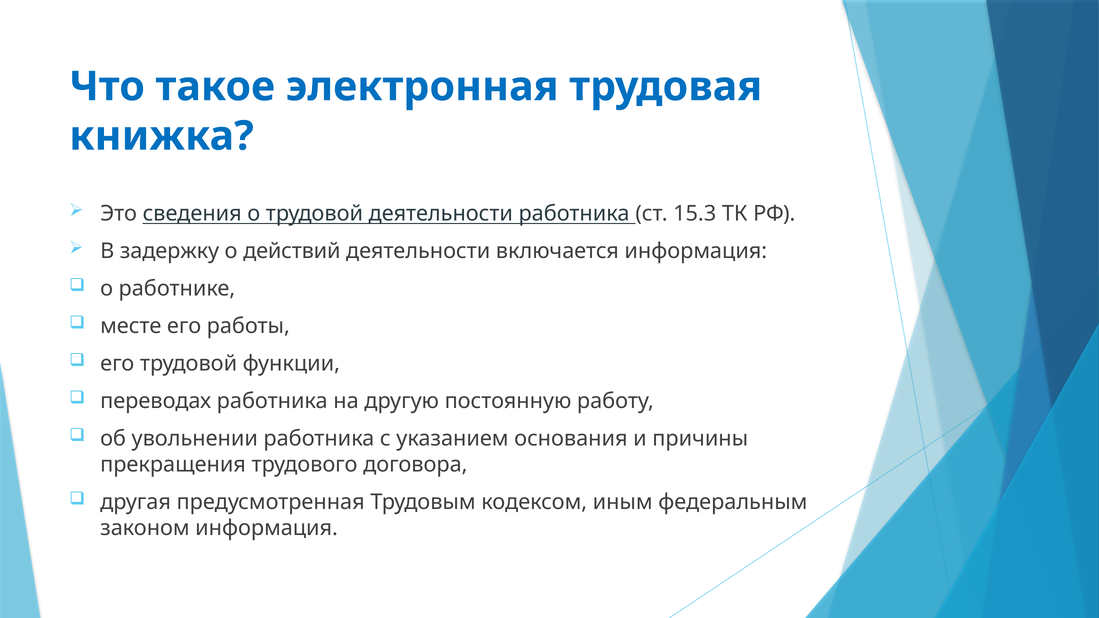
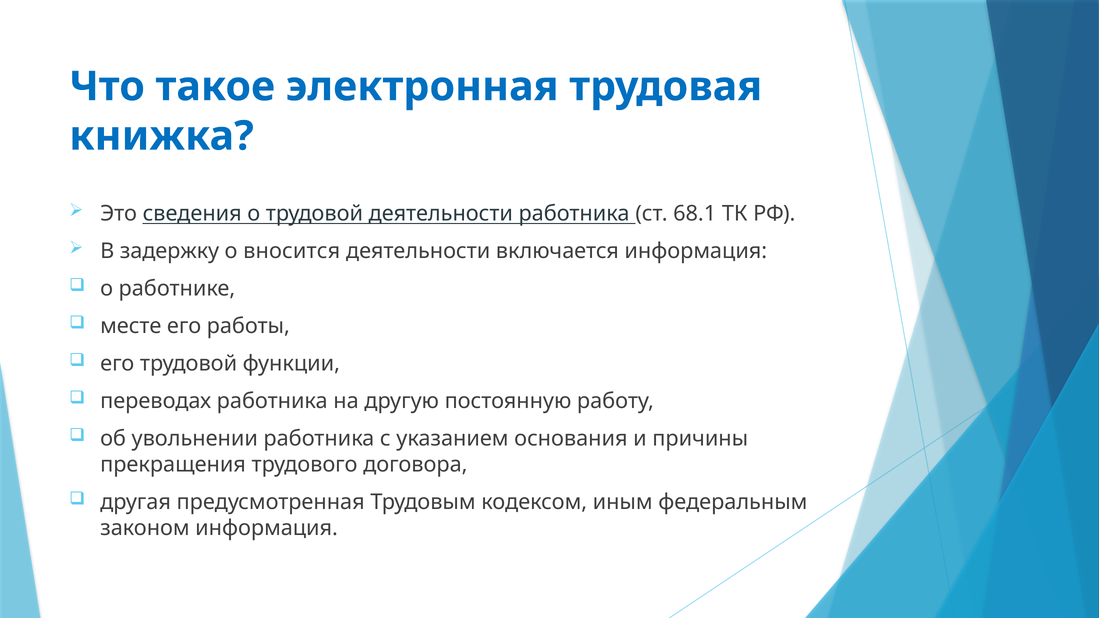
15.3: 15.3 -> 68.1
действий: действий -> вносится
